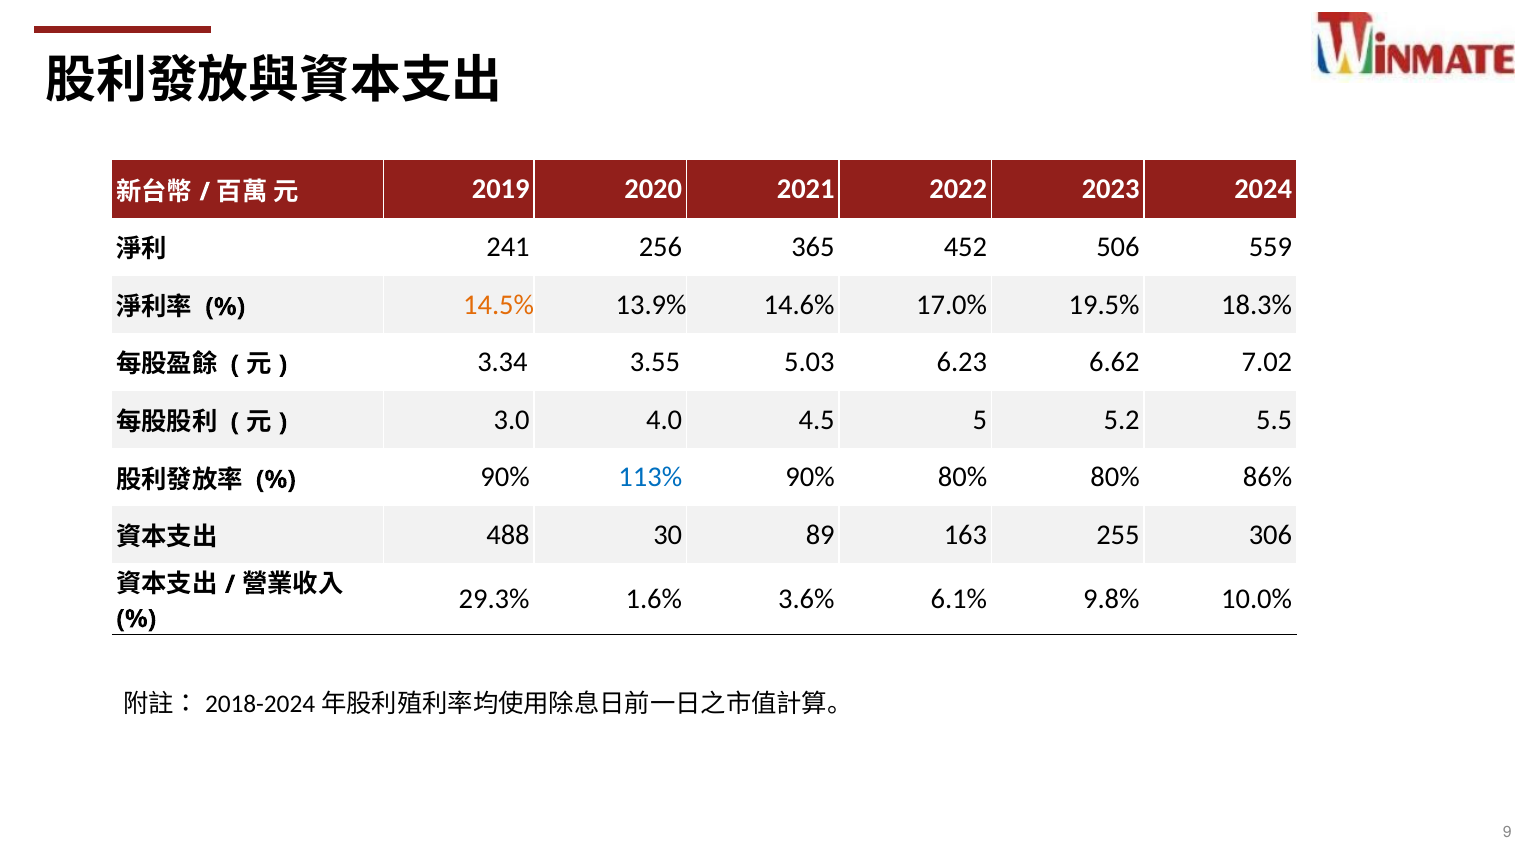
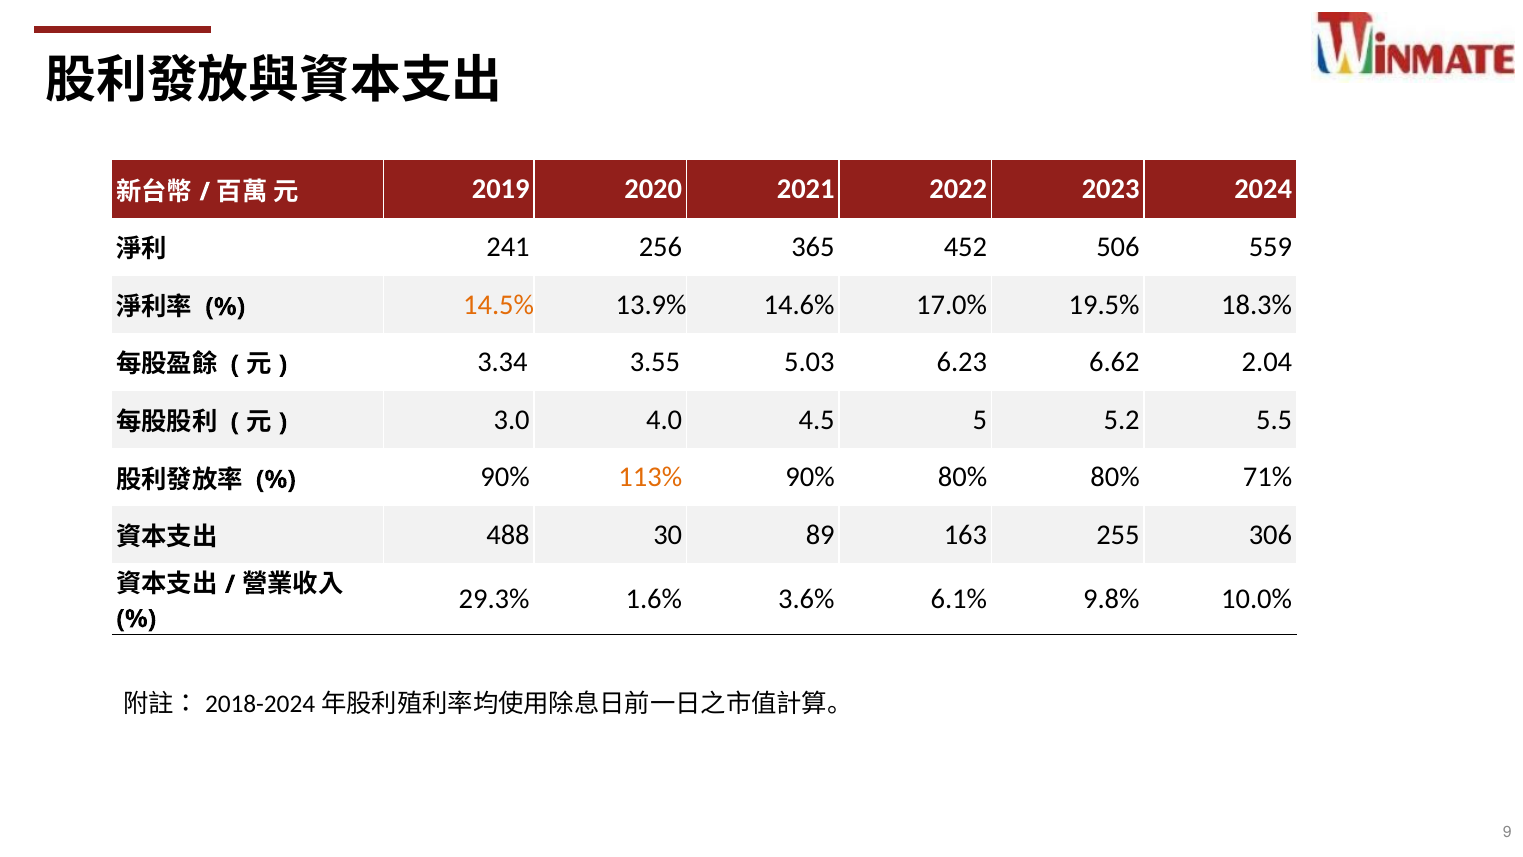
7.02: 7.02 -> 2.04
113% colour: blue -> orange
86%: 86% -> 71%
